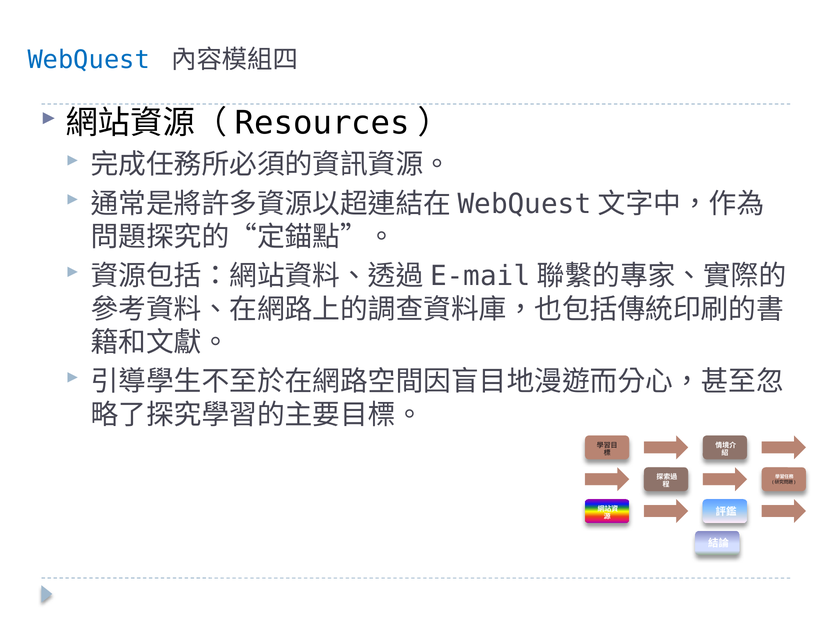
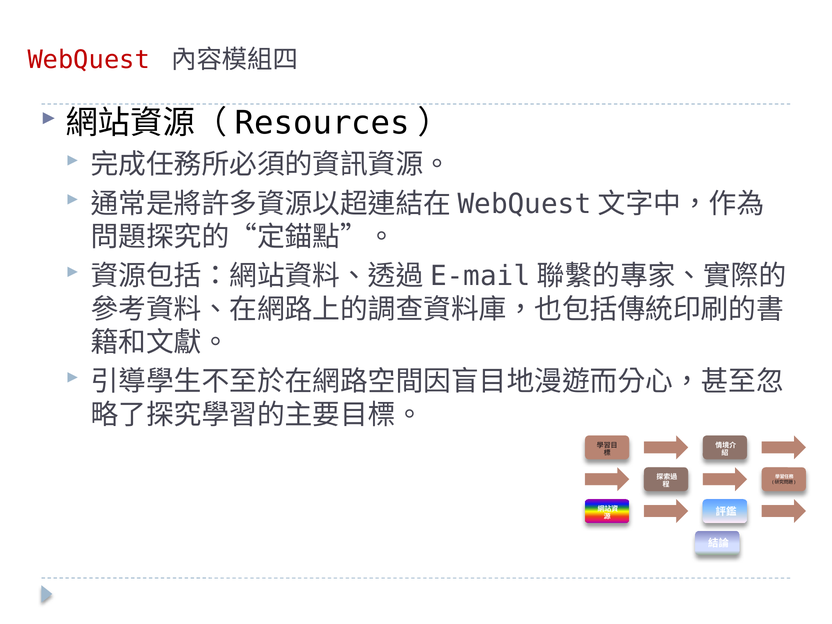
WebQuest colour: blue -> red
